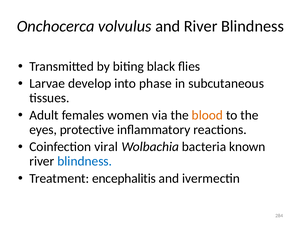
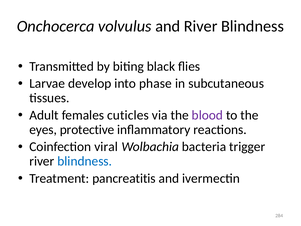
women: women -> cuticles
blood colour: orange -> purple
known: known -> trigger
encephalitis: encephalitis -> pancreatitis
